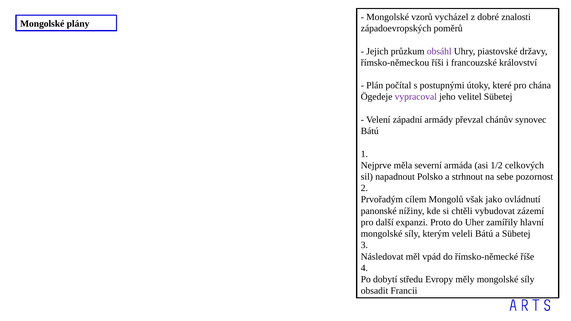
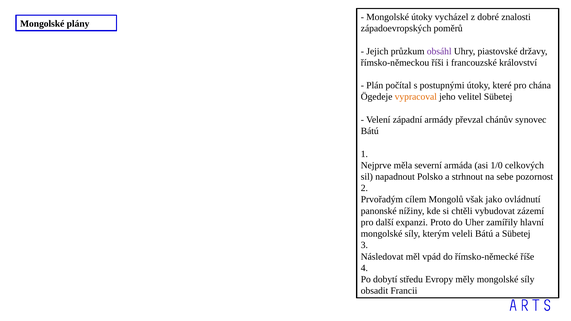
Mongolské vzorů: vzorů -> útoky
vypracoval colour: purple -> orange
1/2: 1/2 -> 1/0
